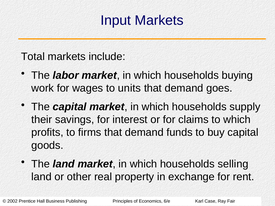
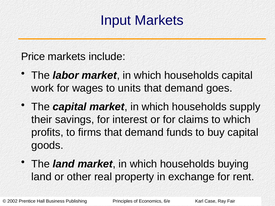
Total: Total -> Price
households buying: buying -> capital
selling: selling -> buying
